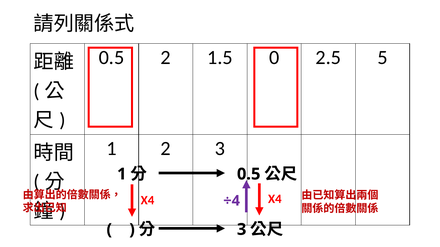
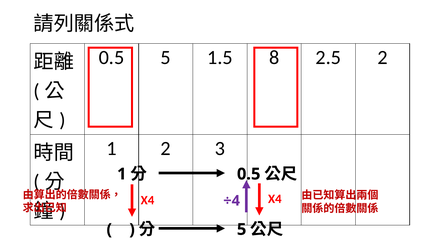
0.5 2: 2 -> 5
0: 0 -> 8
2.5 5: 5 -> 2
3 at (242, 230): 3 -> 5
